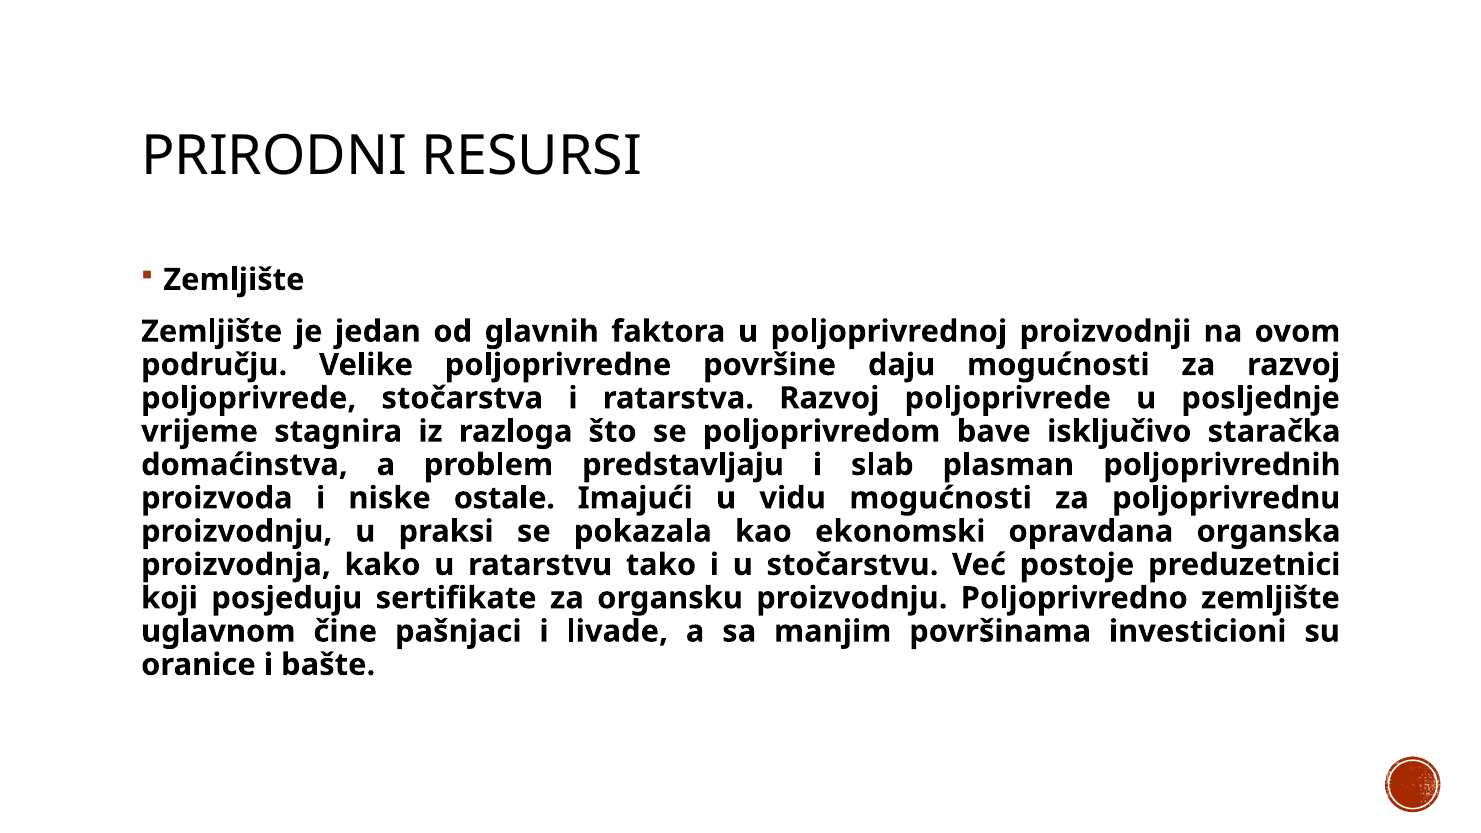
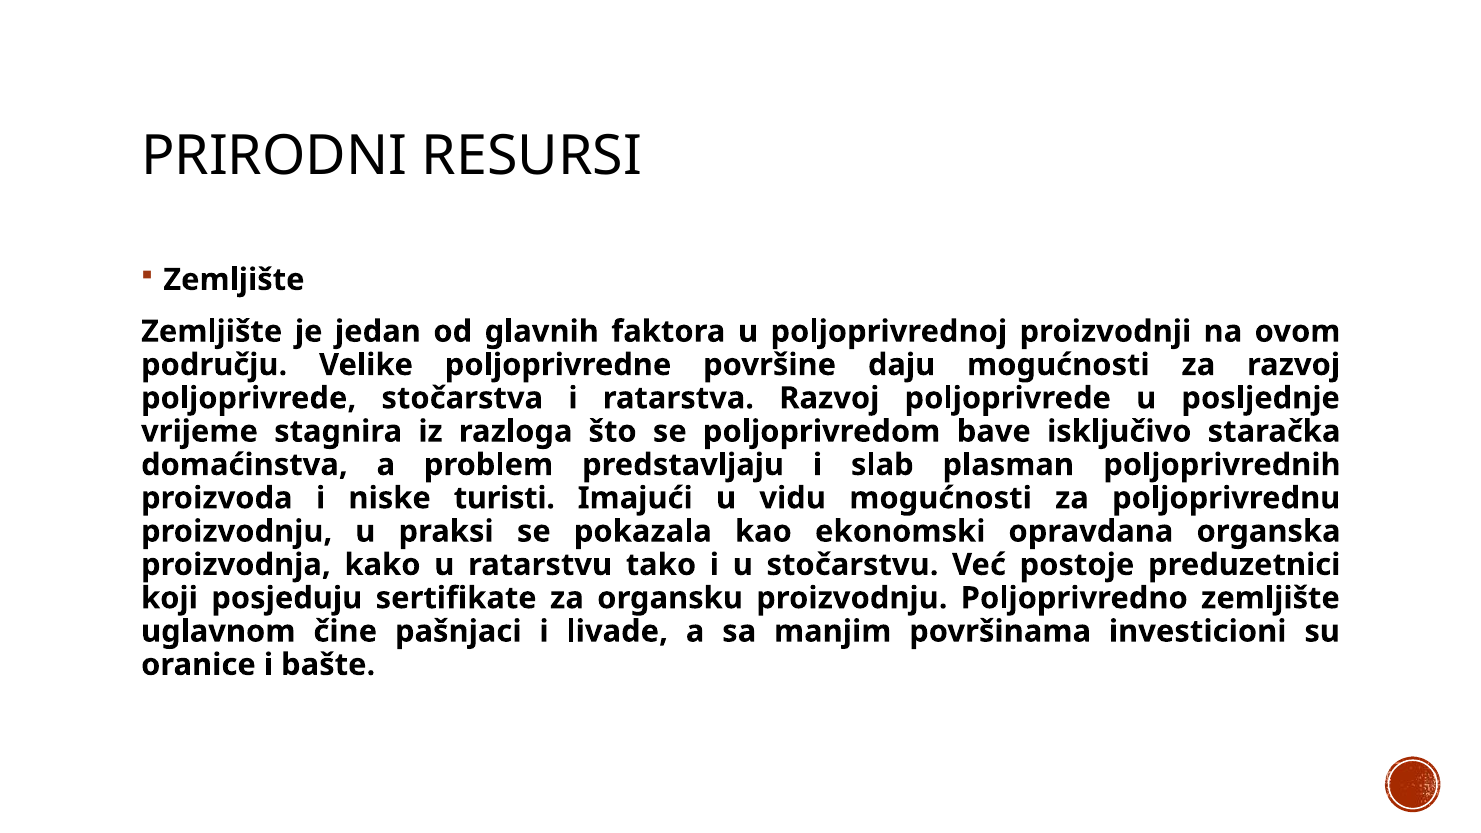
ostale: ostale -> turisti
